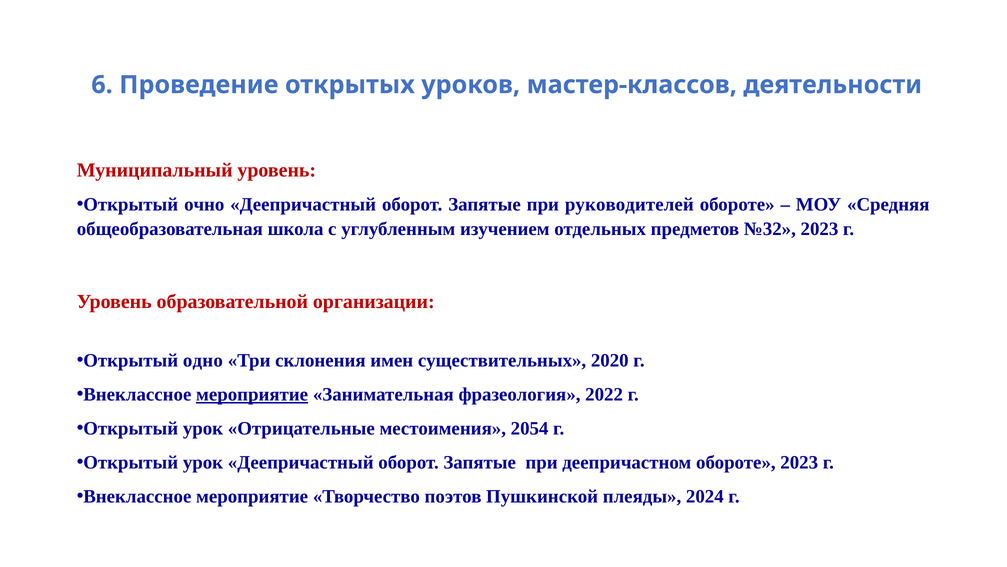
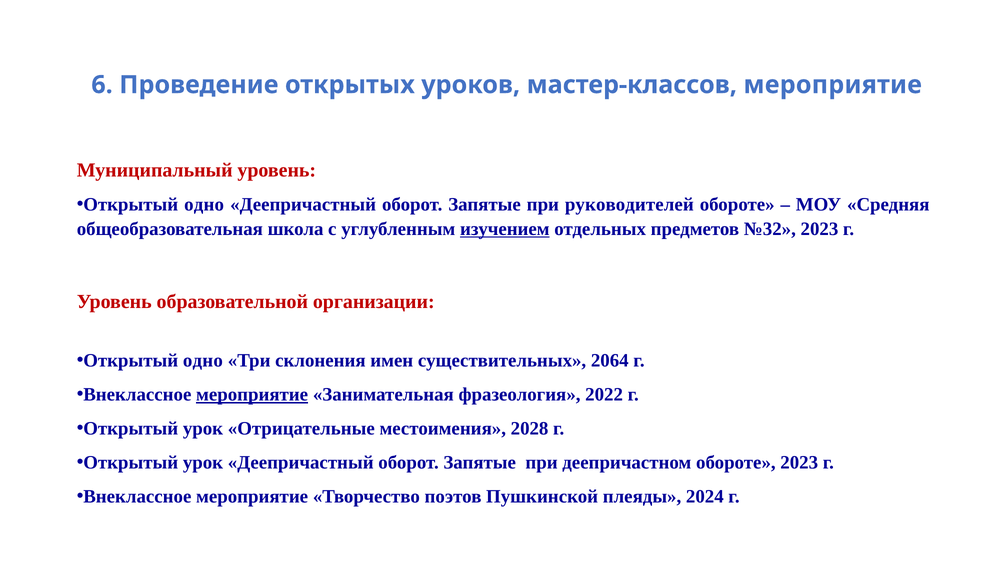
мастер-классов деятельности: деятельности -> мероприятие
очно at (204, 204): очно -> одно
изучением underline: none -> present
2020: 2020 -> 2064
2054: 2054 -> 2028
